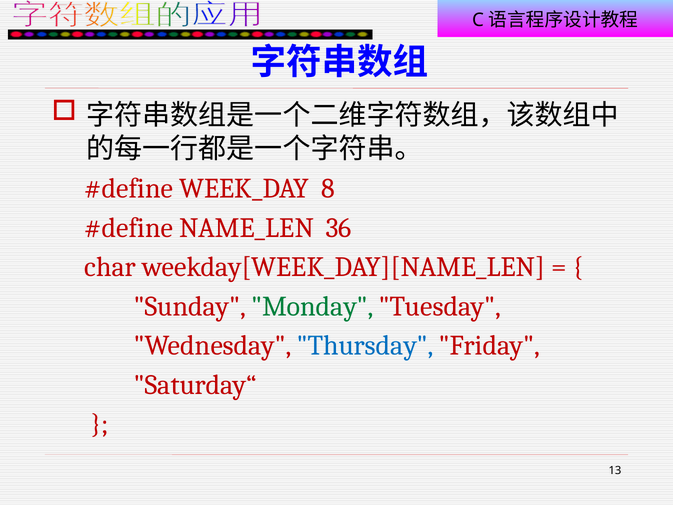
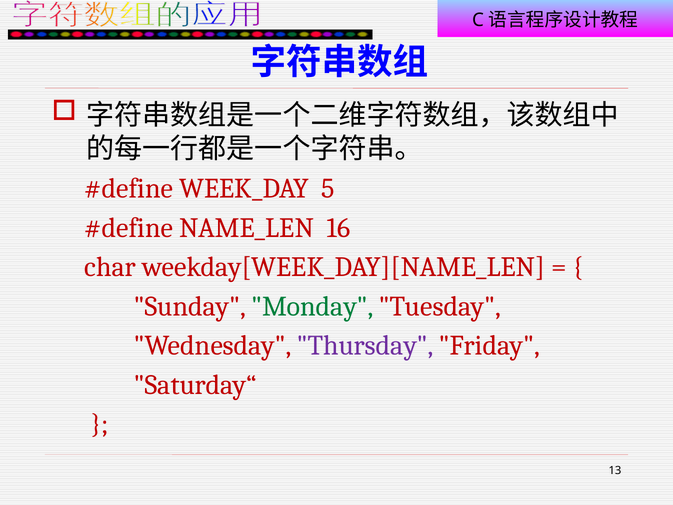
8: 8 -> 5
36: 36 -> 16
Thursday colour: blue -> purple
